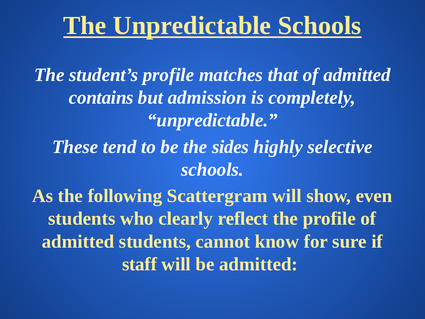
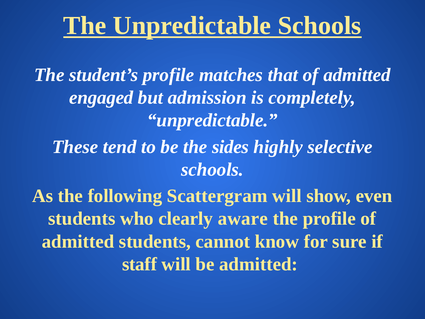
contains: contains -> engaged
reflect: reflect -> aware
